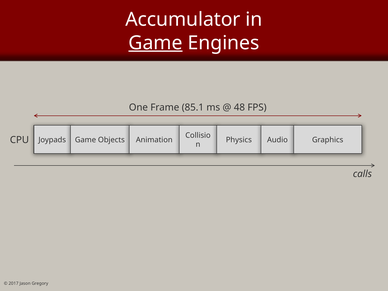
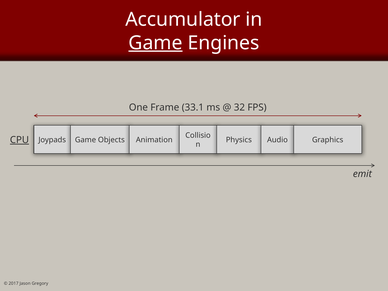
85.1: 85.1 -> 33.1
48: 48 -> 32
CPU underline: none -> present
calls: calls -> emit
